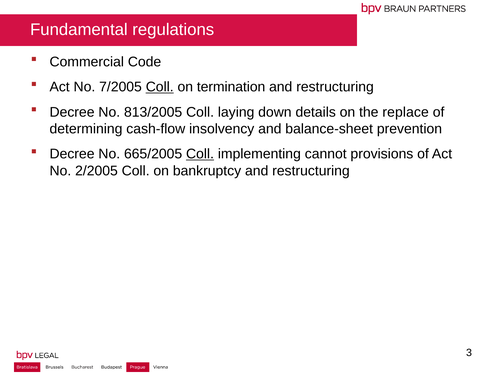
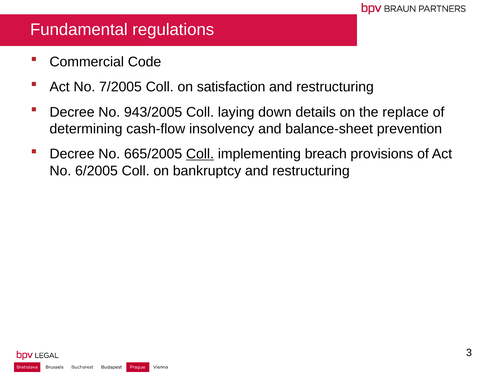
Coll at (160, 87) underline: present -> none
termination: termination -> satisfaction
813/2005: 813/2005 -> 943/2005
cannot: cannot -> breach
2/2005: 2/2005 -> 6/2005
